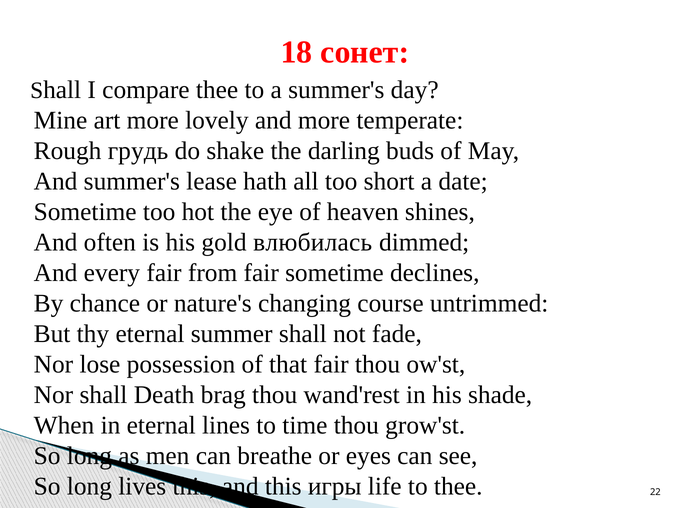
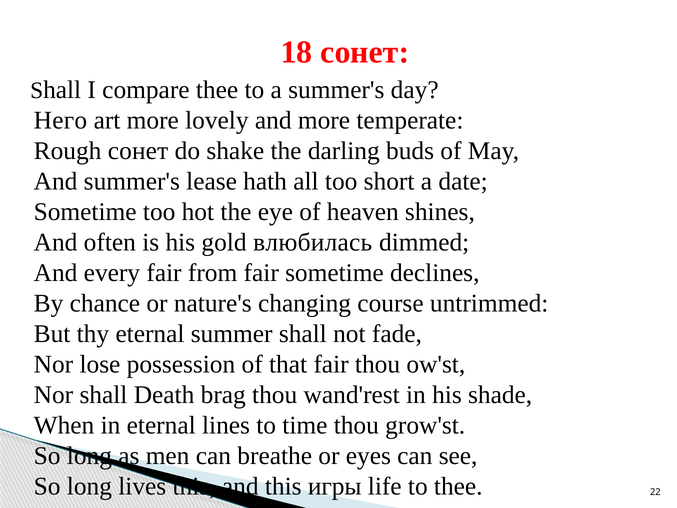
Mine: Mine -> Него
Rough грудь: грудь -> сонет
